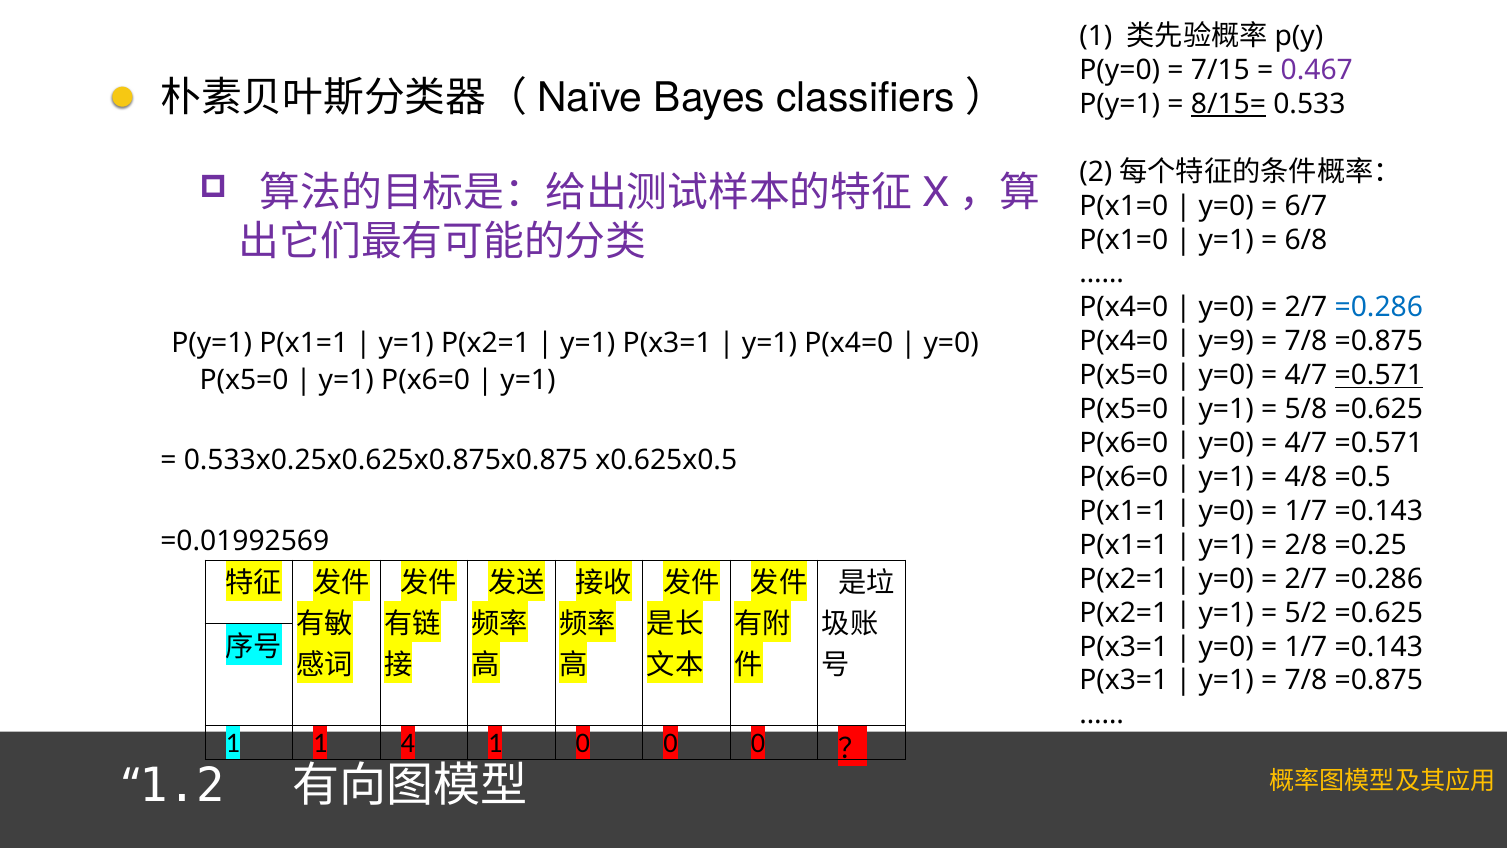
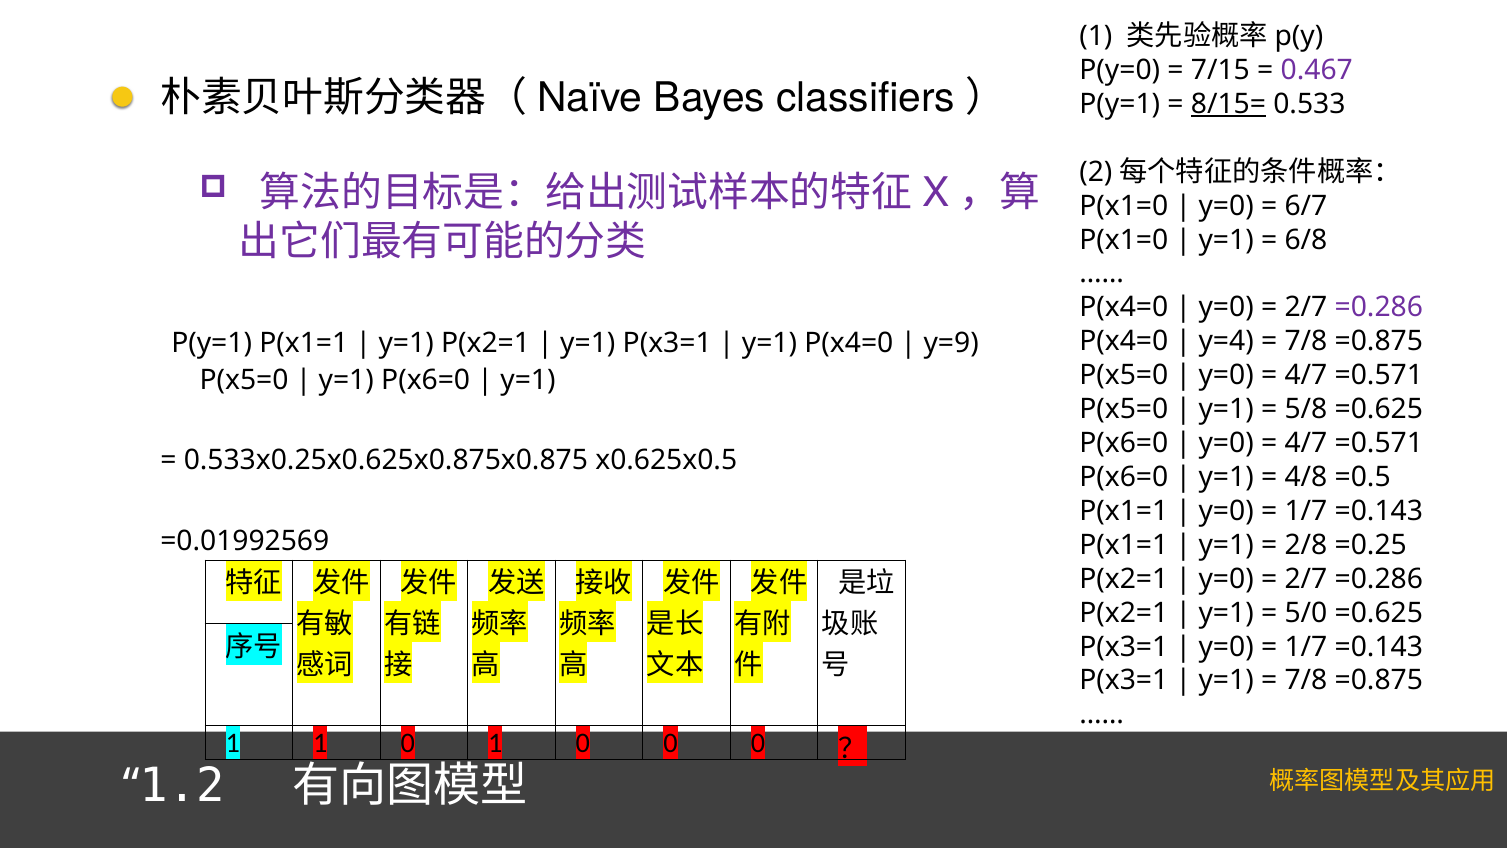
=0.286 at (1379, 307) colour: blue -> purple
y=9: y=9 -> y=4
y=0 at (951, 343): y=0 -> y=9
=0.571 at (1379, 375) underline: present -> none
5/2: 5/2 -> 5/0
1 1 4: 4 -> 0
